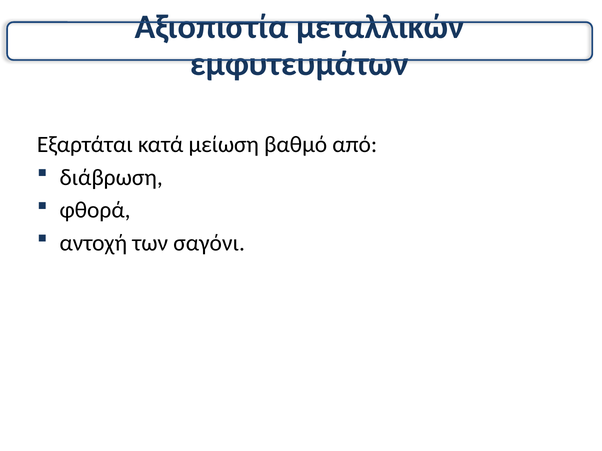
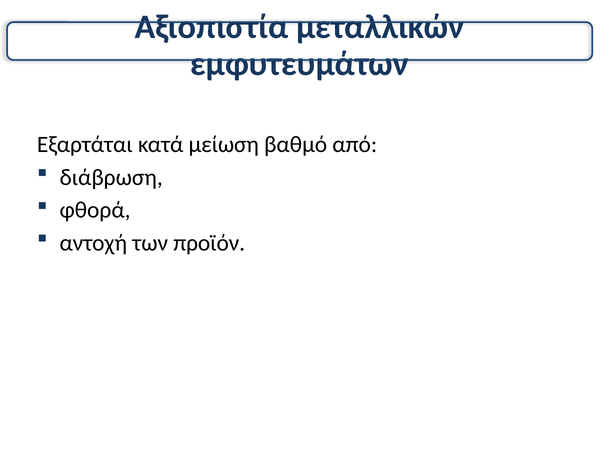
σαγόνι: σαγόνι -> προϊόν
